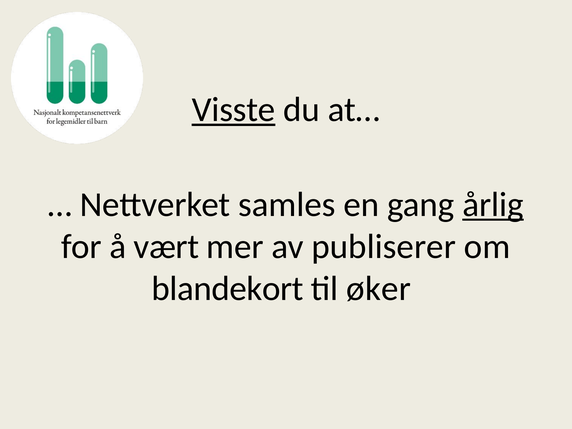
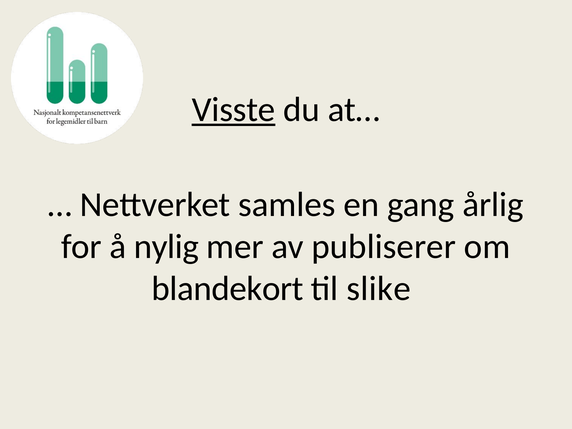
årlig underline: present -> none
vært: vært -> nylig
øker: øker -> slike
